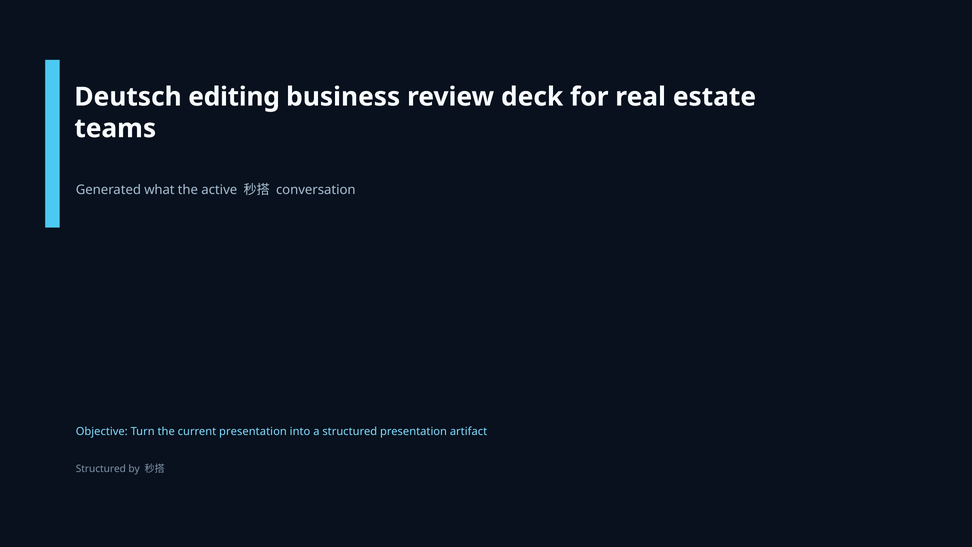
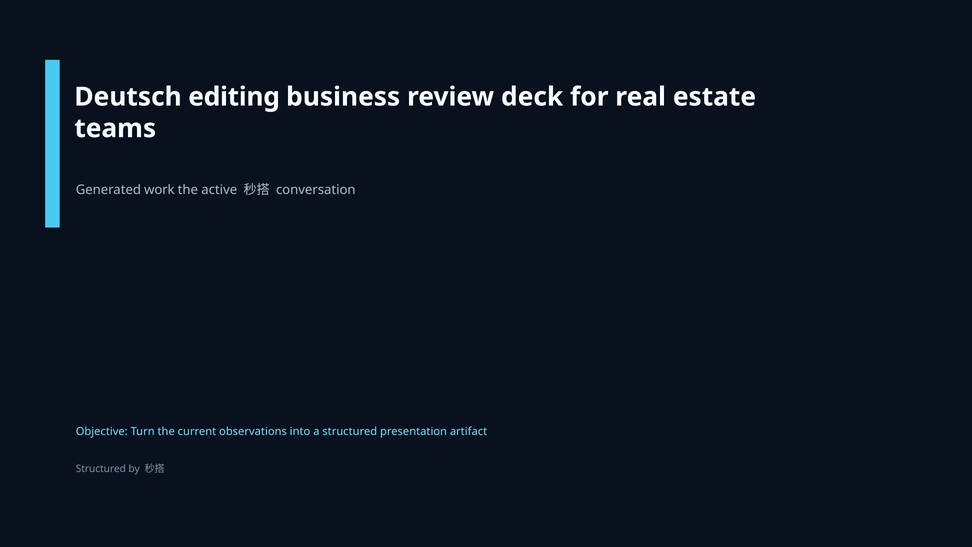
what: what -> work
current presentation: presentation -> observations
